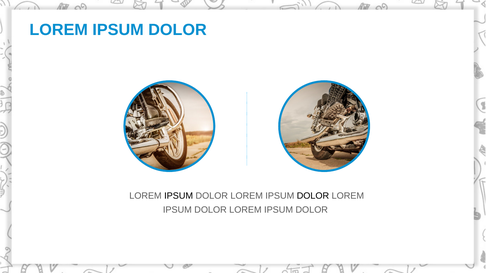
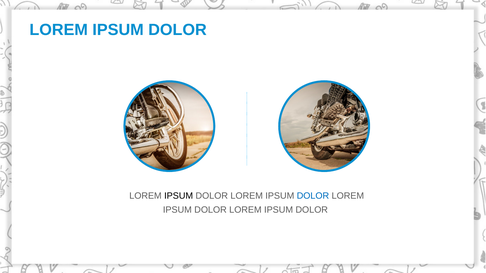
DOLOR at (313, 196) colour: black -> blue
